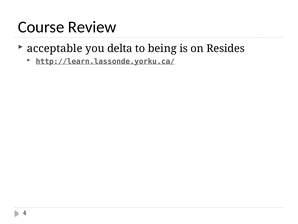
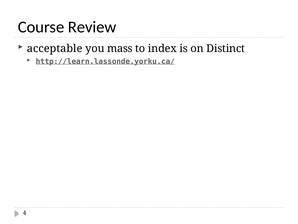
delta: delta -> mass
being: being -> index
Resides: Resides -> Distinct
